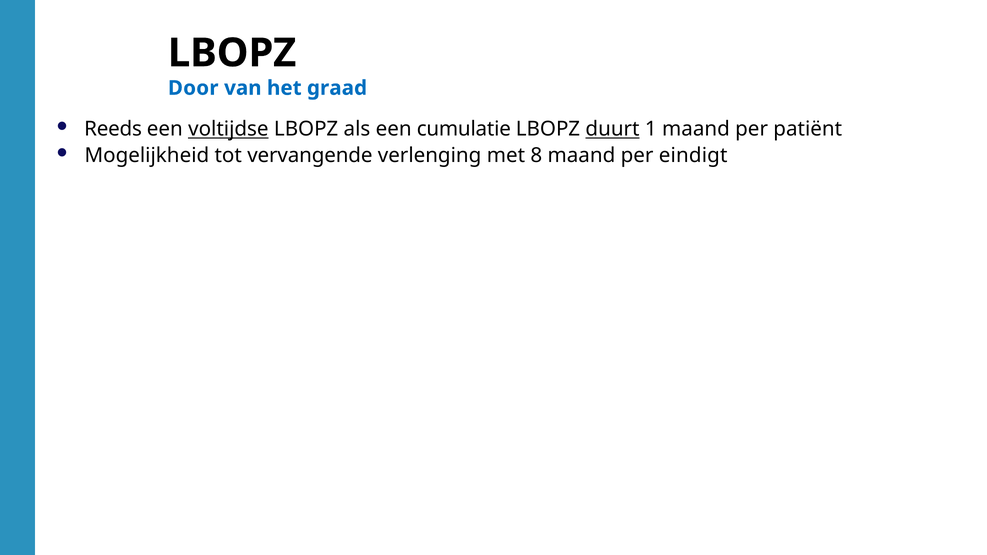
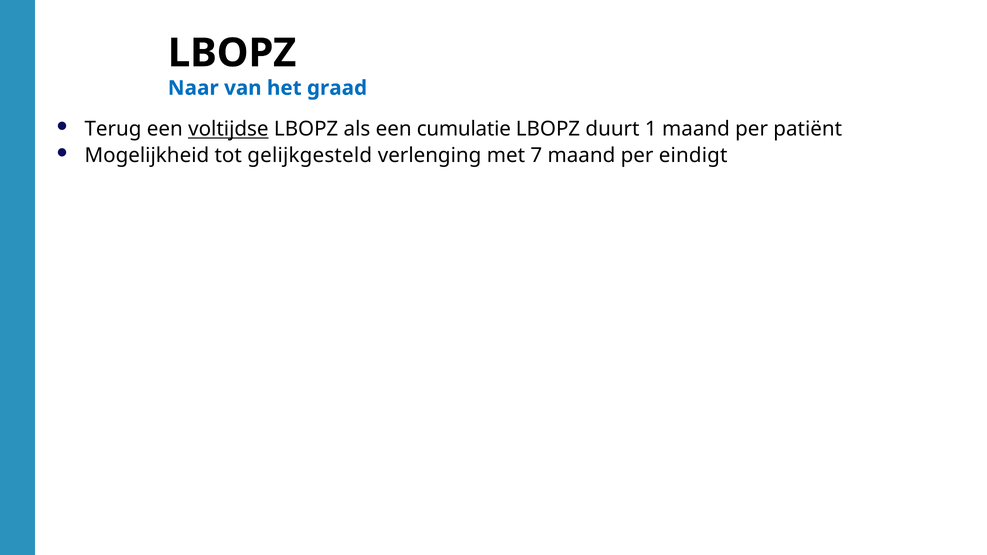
Door: Door -> Naar
Reeds: Reeds -> Terug
duurt underline: present -> none
vervangende: vervangende -> gelijkgesteld
8: 8 -> 7
